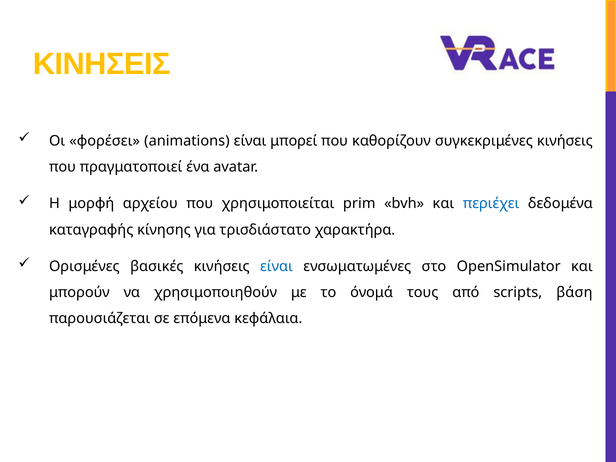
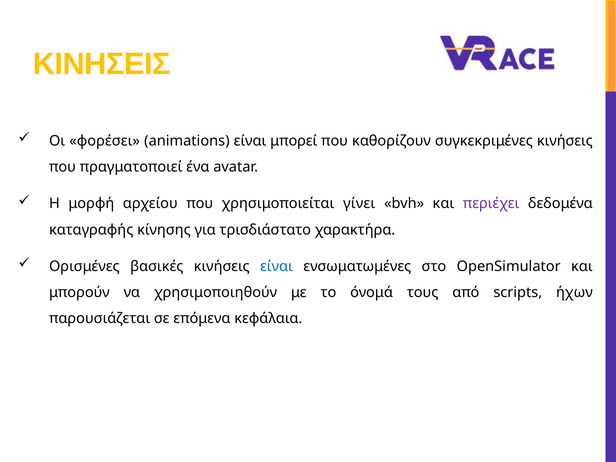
prim: prim -> γίνει
περιέχει colour: blue -> purple
βάση: βάση -> ήχων
